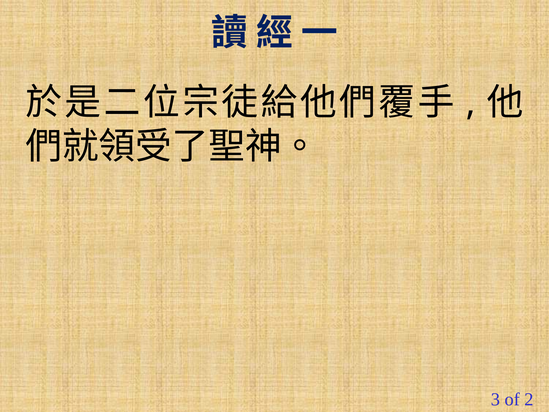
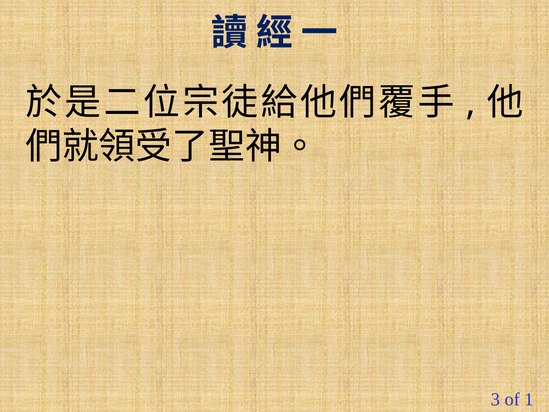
2: 2 -> 1
